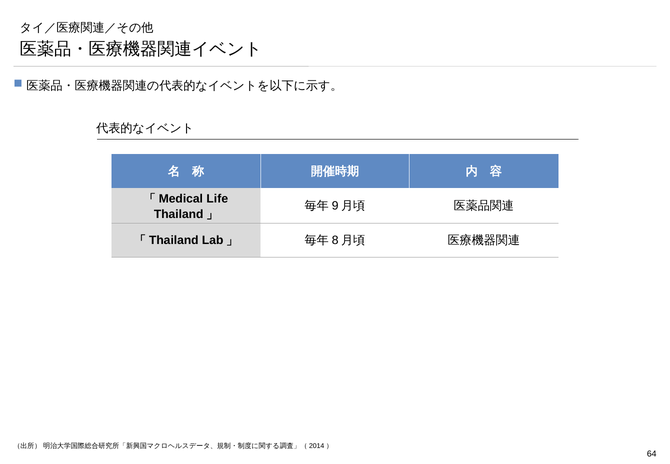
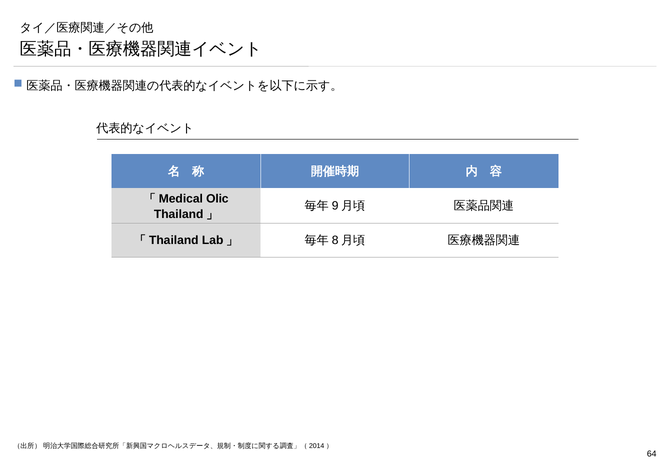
Life: Life -> Olic
